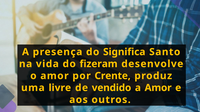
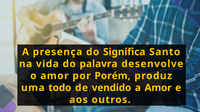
fizeram: fizeram -> palavra
Crente: Crente -> Porém
livre: livre -> todo
